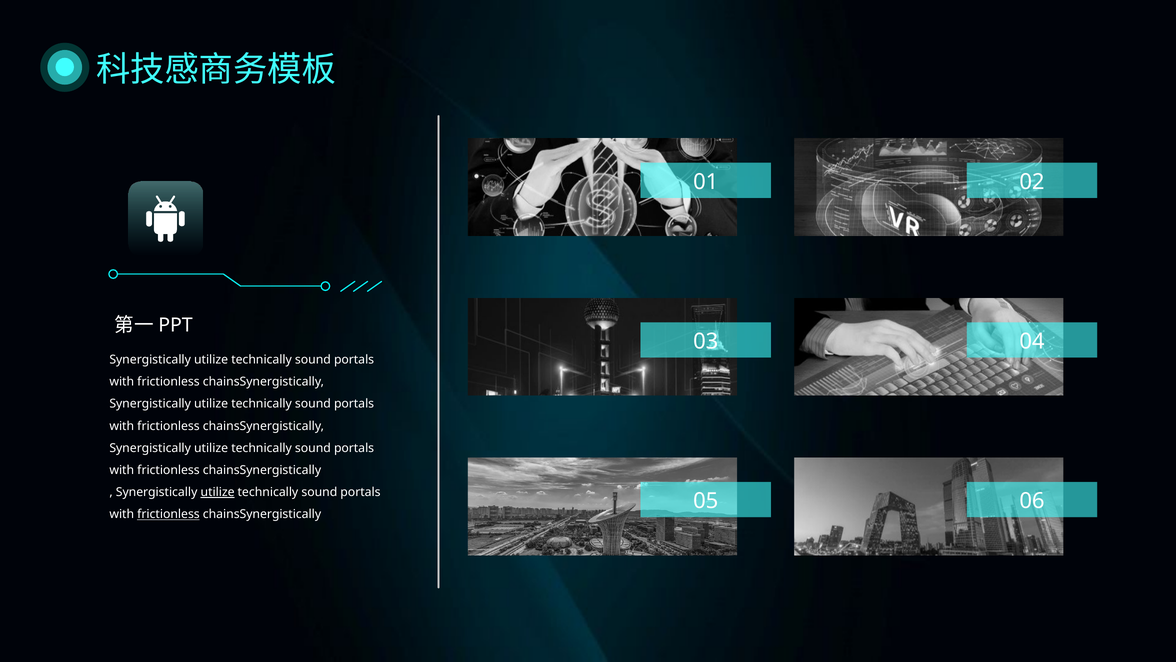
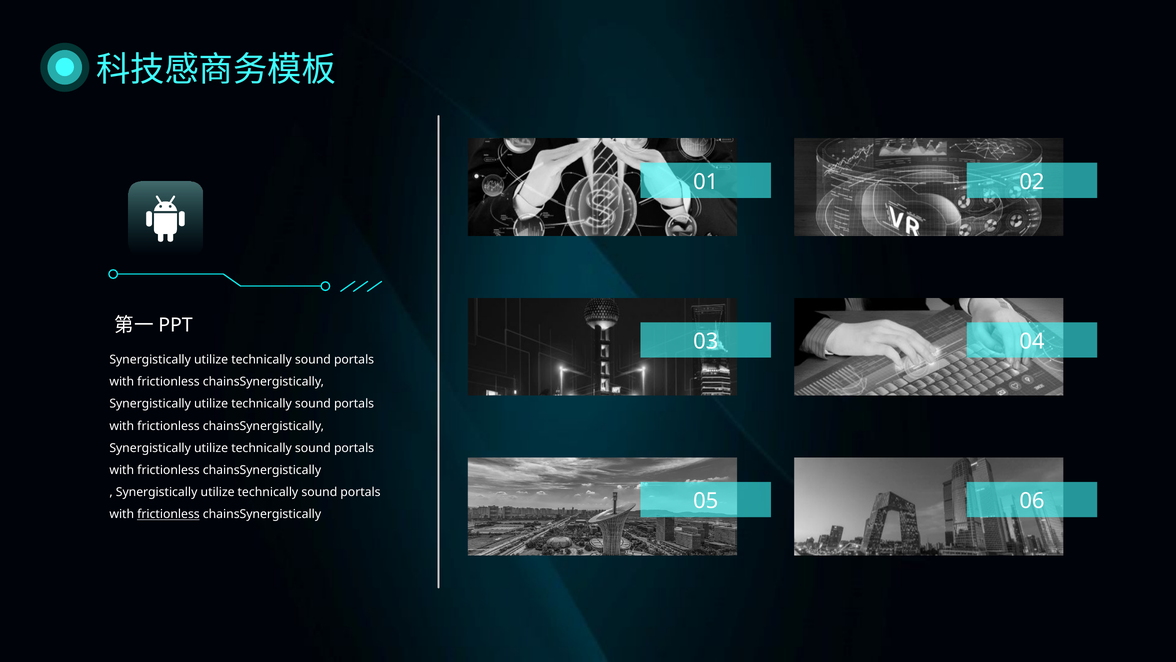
utilize at (218, 492) underline: present -> none
